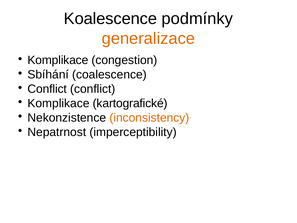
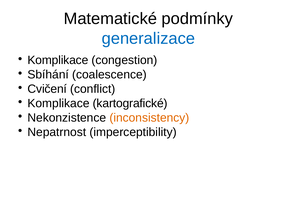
Koalescence: Koalescence -> Matematické
generalizace colour: orange -> blue
Conflict at (47, 89): Conflict -> Cvičení
